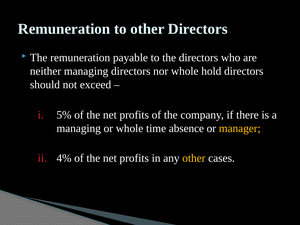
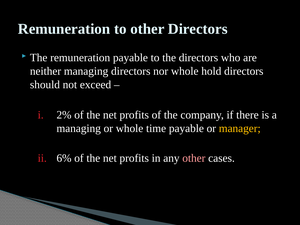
5%: 5% -> 2%
time absence: absence -> payable
4%: 4% -> 6%
other at (194, 158) colour: yellow -> pink
